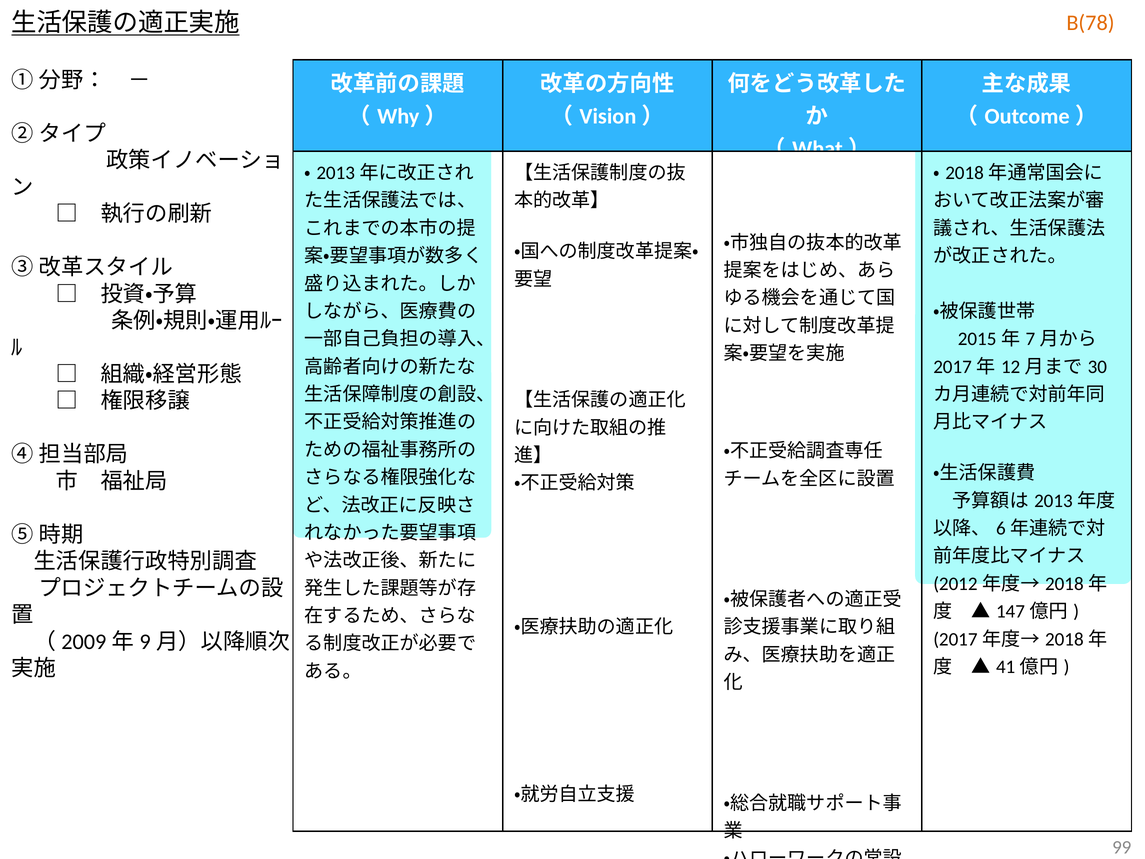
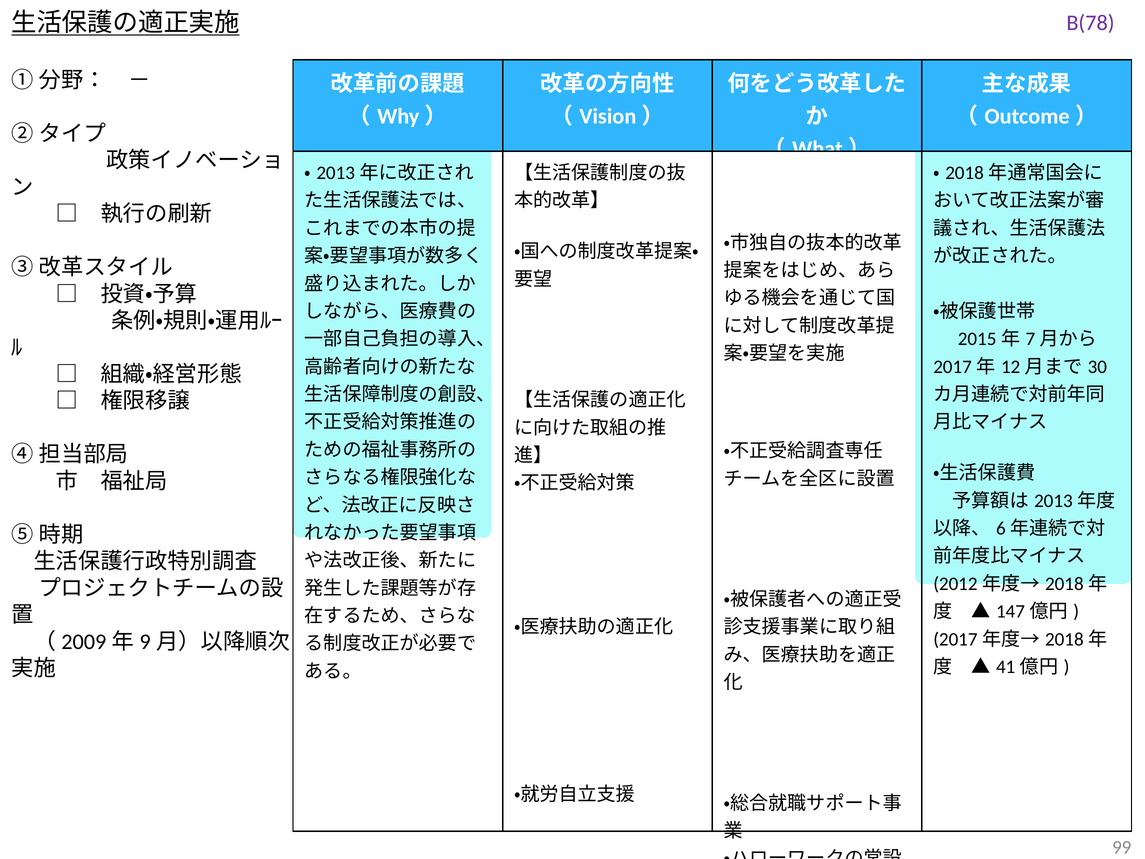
B(78 colour: orange -> purple
